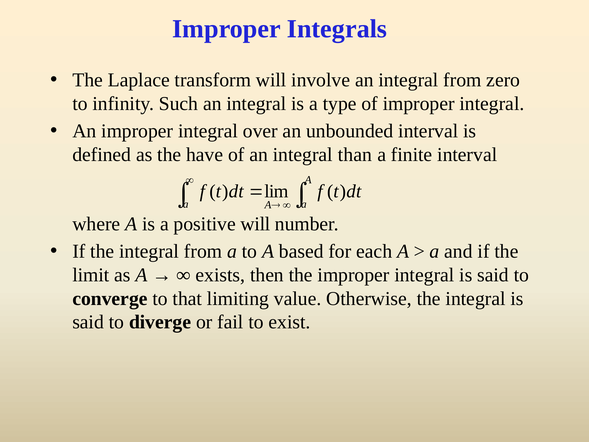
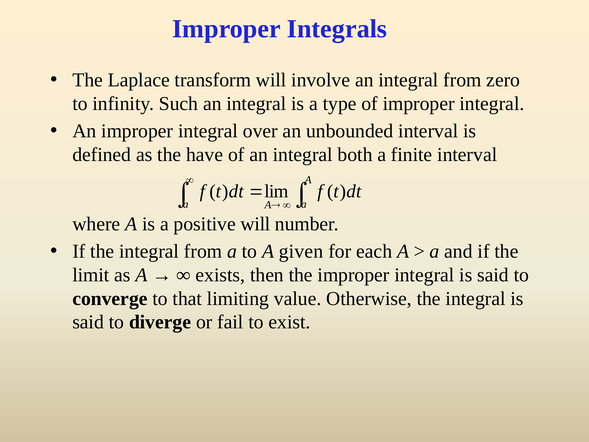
than: than -> both
based: based -> given
